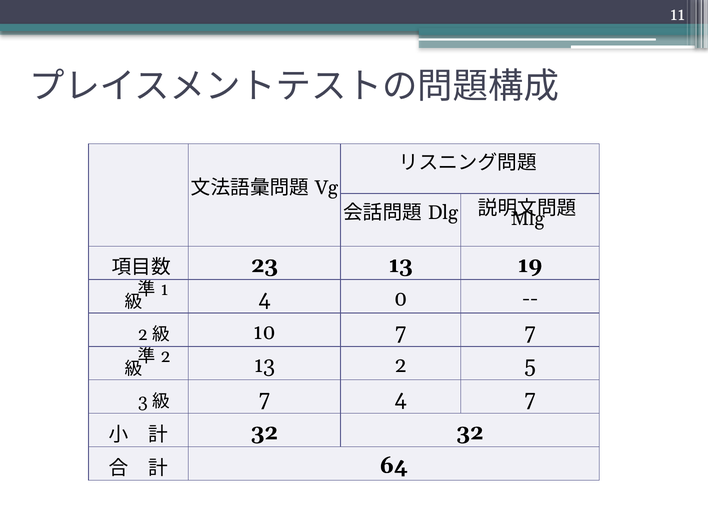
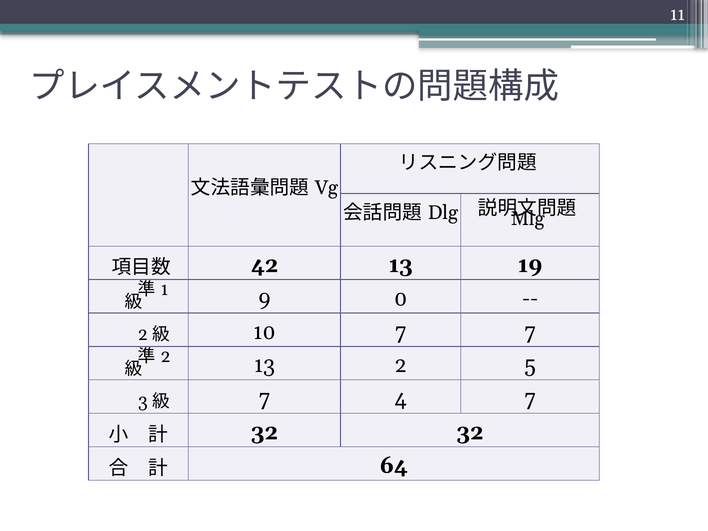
23: 23 -> 42
4 at (265, 298): 4 -> 9
